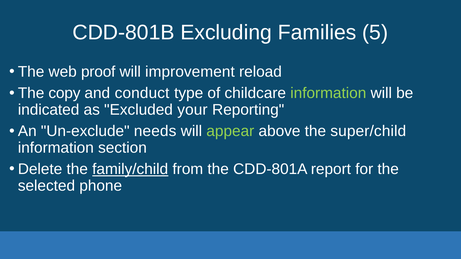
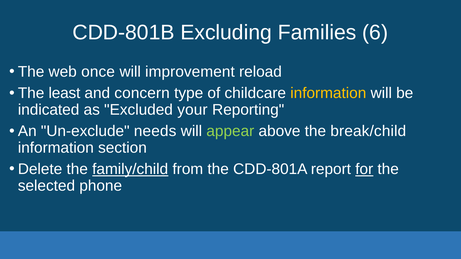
5: 5 -> 6
proof: proof -> once
copy: copy -> least
conduct: conduct -> concern
information at (328, 93) colour: light green -> yellow
super/child: super/child -> break/child
for underline: none -> present
